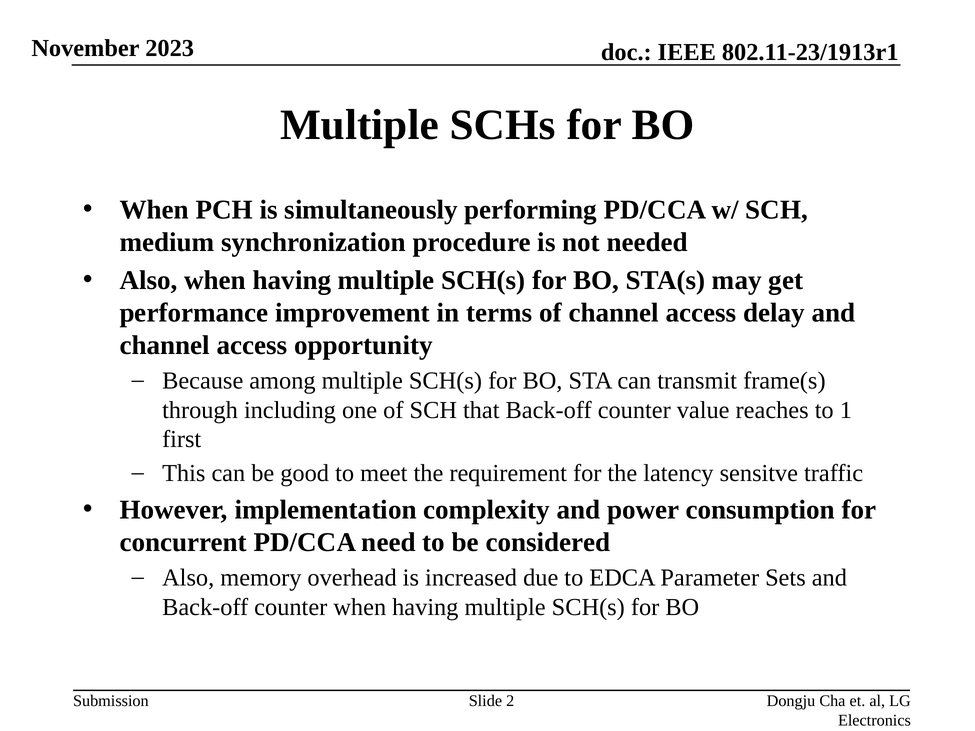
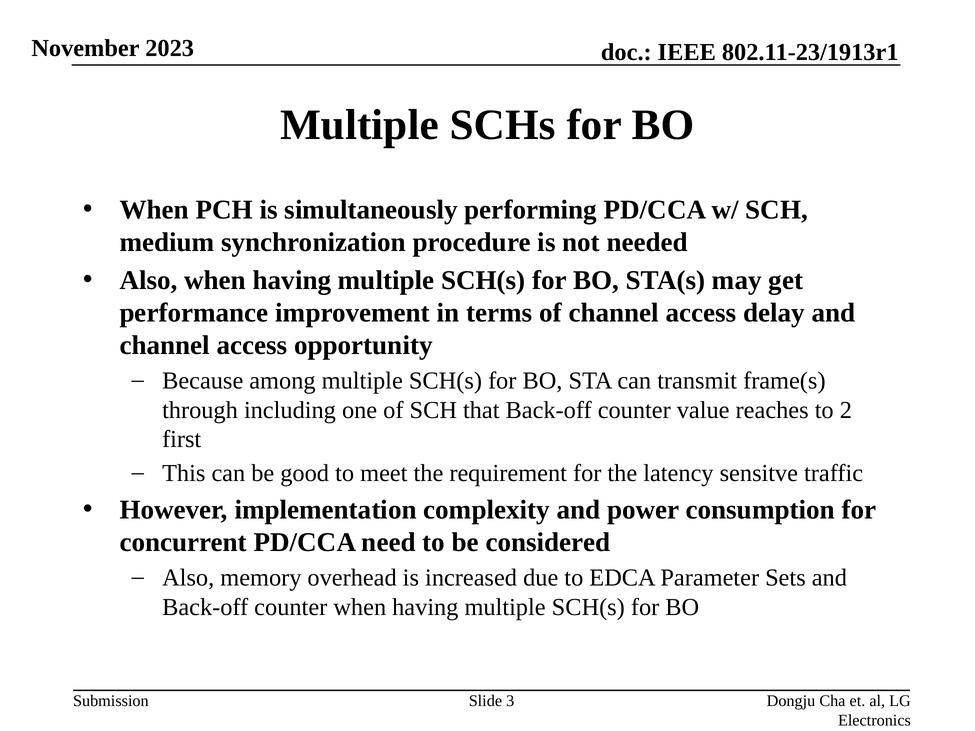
1: 1 -> 2
2: 2 -> 3
